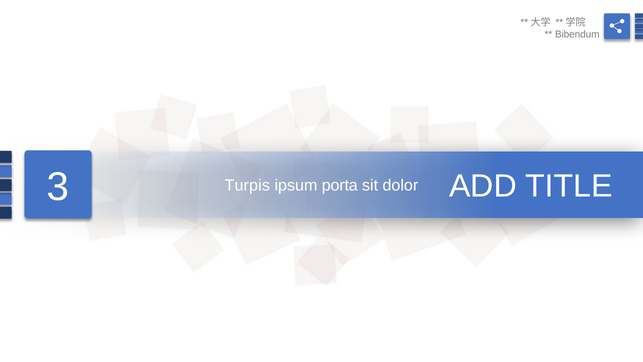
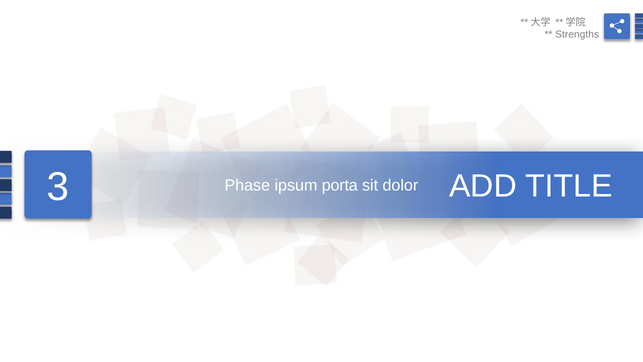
Bibendum: Bibendum -> Strengths
Turpis: Turpis -> Phase
